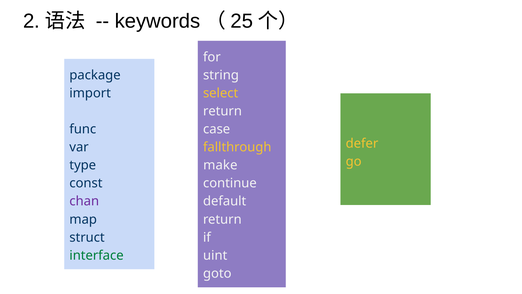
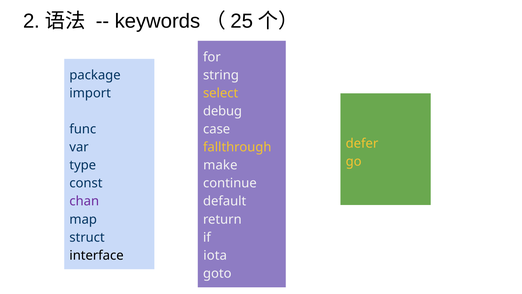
return at (222, 111): return -> debug
interface colour: green -> black
uint: uint -> iota
